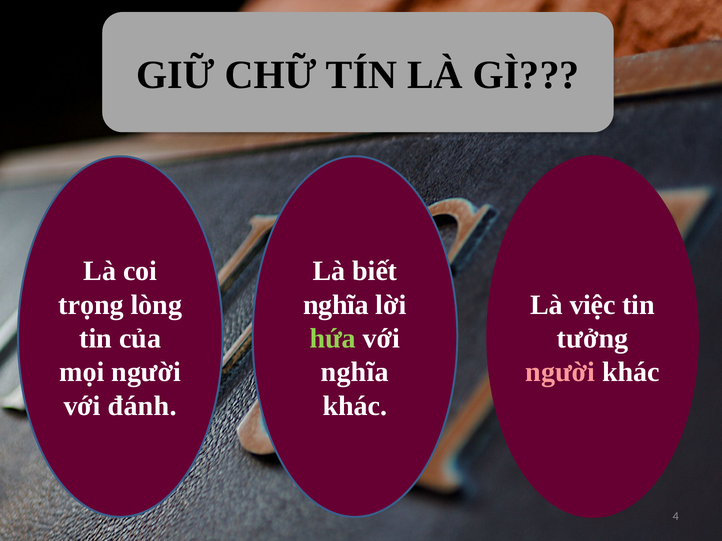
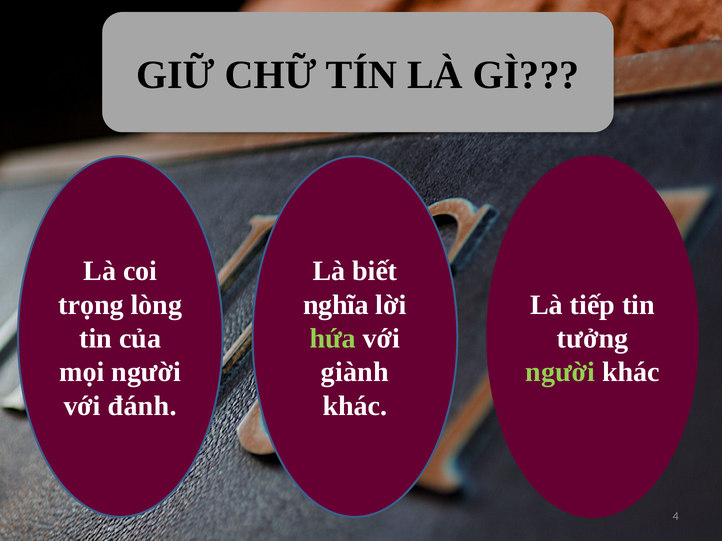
việc: việc -> tiếp
nghĩa at (355, 373): nghĩa -> giành
người at (560, 373) colour: pink -> light green
